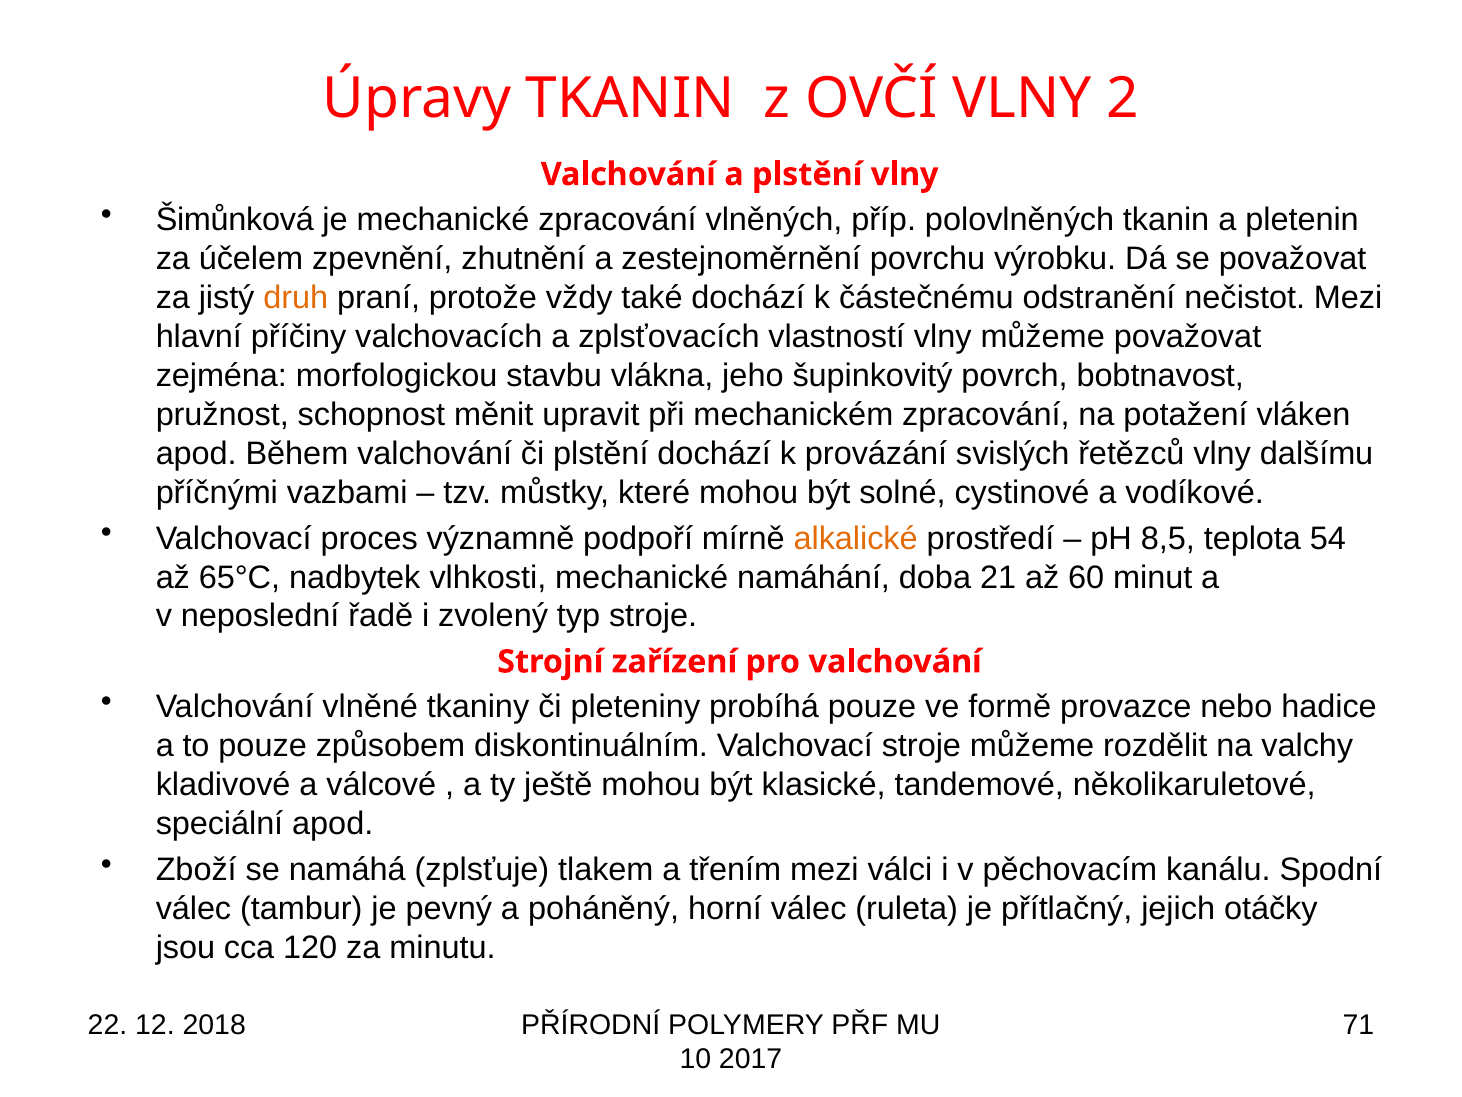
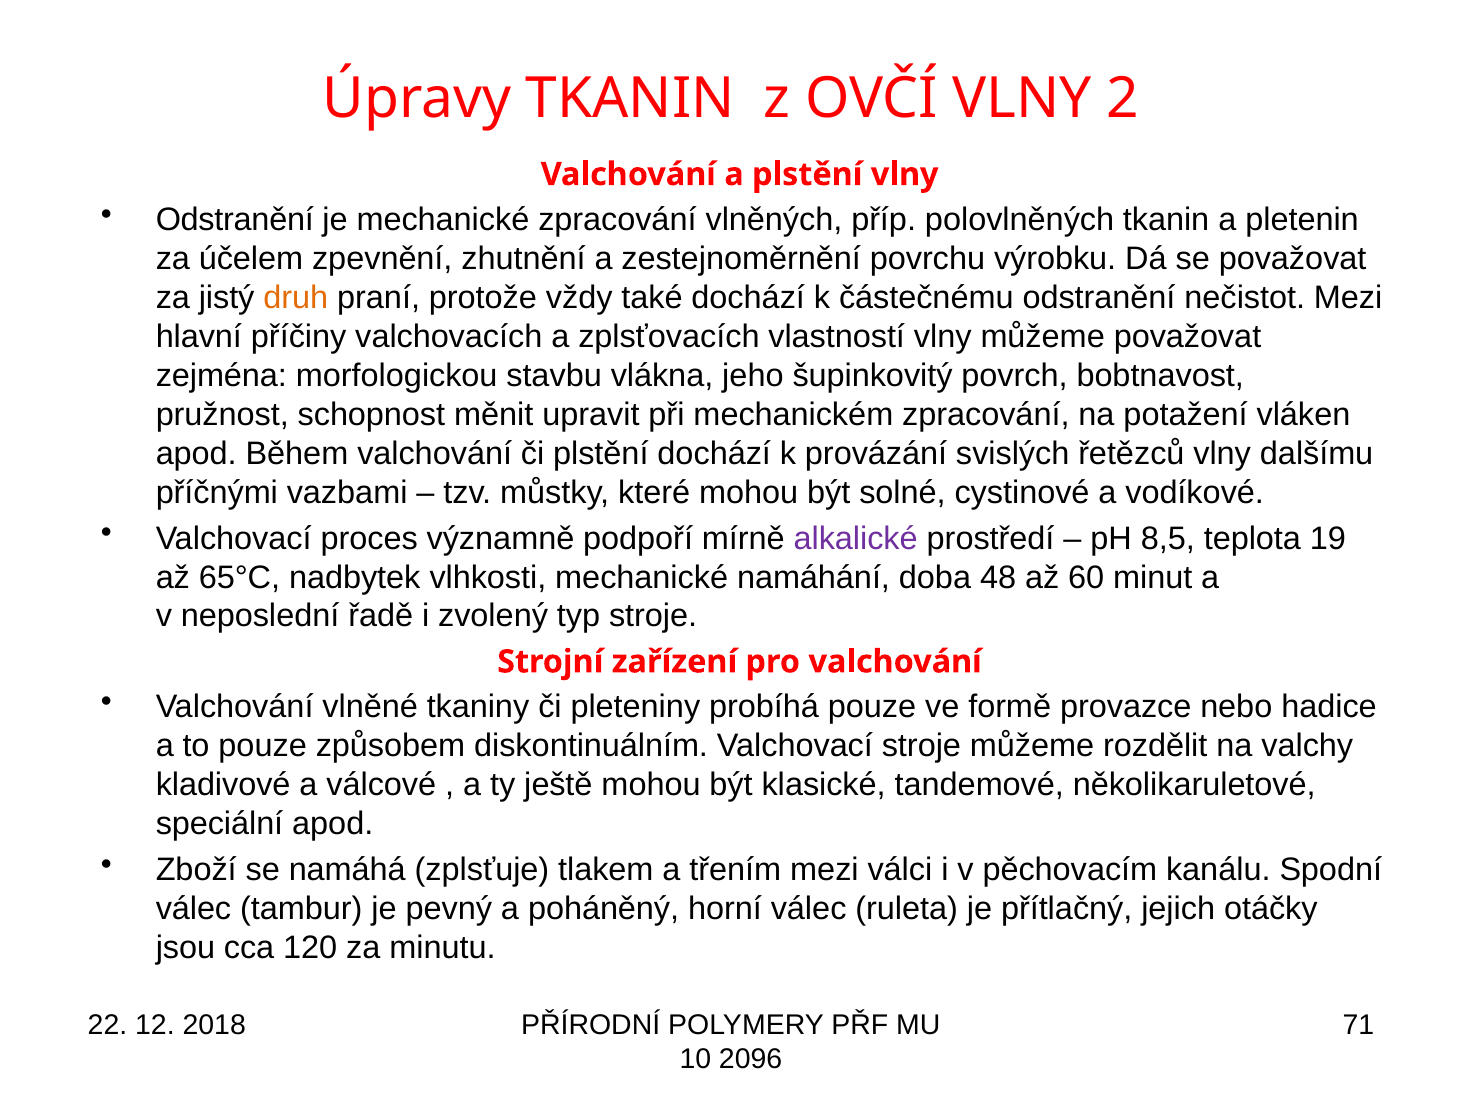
Šimůnková at (235, 220): Šimůnková -> Odstranění
alkalické colour: orange -> purple
54: 54 -> 19
21: 21 -> 48
2017: 2017 -> 2096
